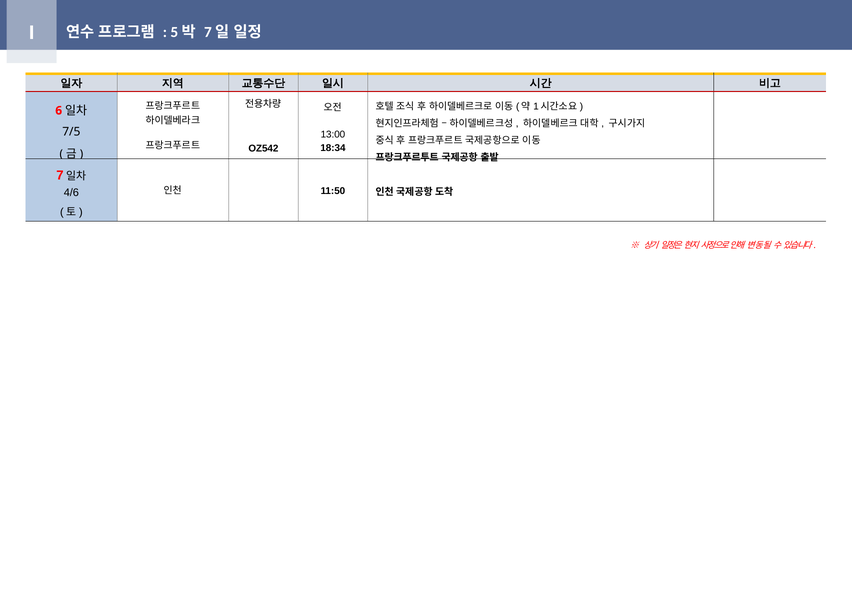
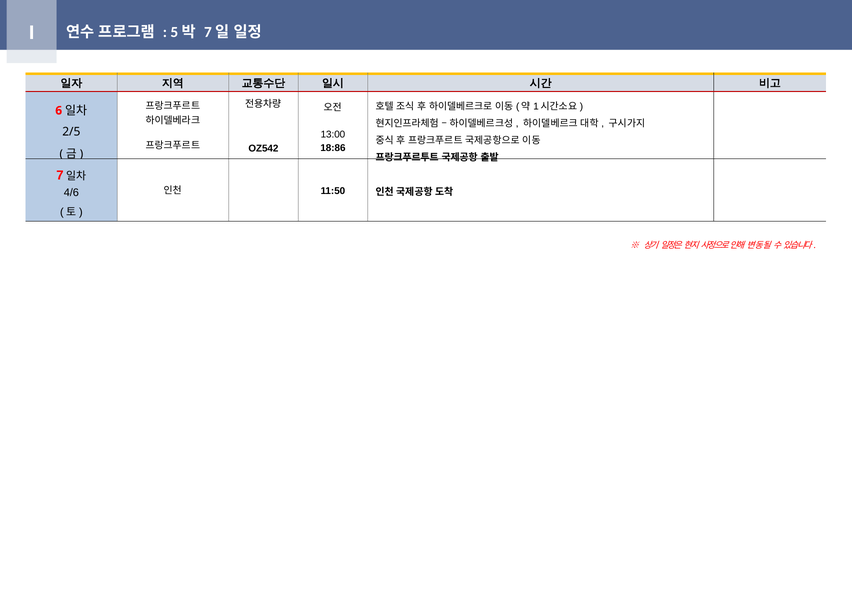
7/5: 7/5 -> 2/5
18:34: 18:34 -> 18:86
